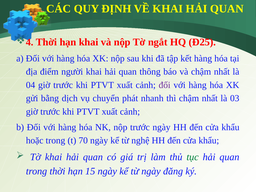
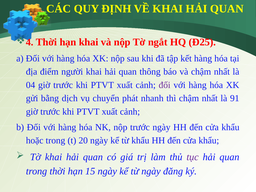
03: 03 -> 91
70: 70 -> 20
từ nghệ: nghệ -> khẩu
tục colour: green -> purple
